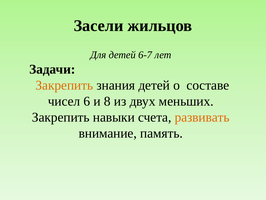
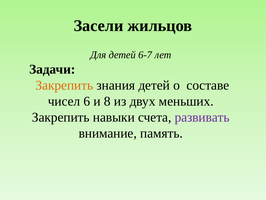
развивать colour: orange -> purple
